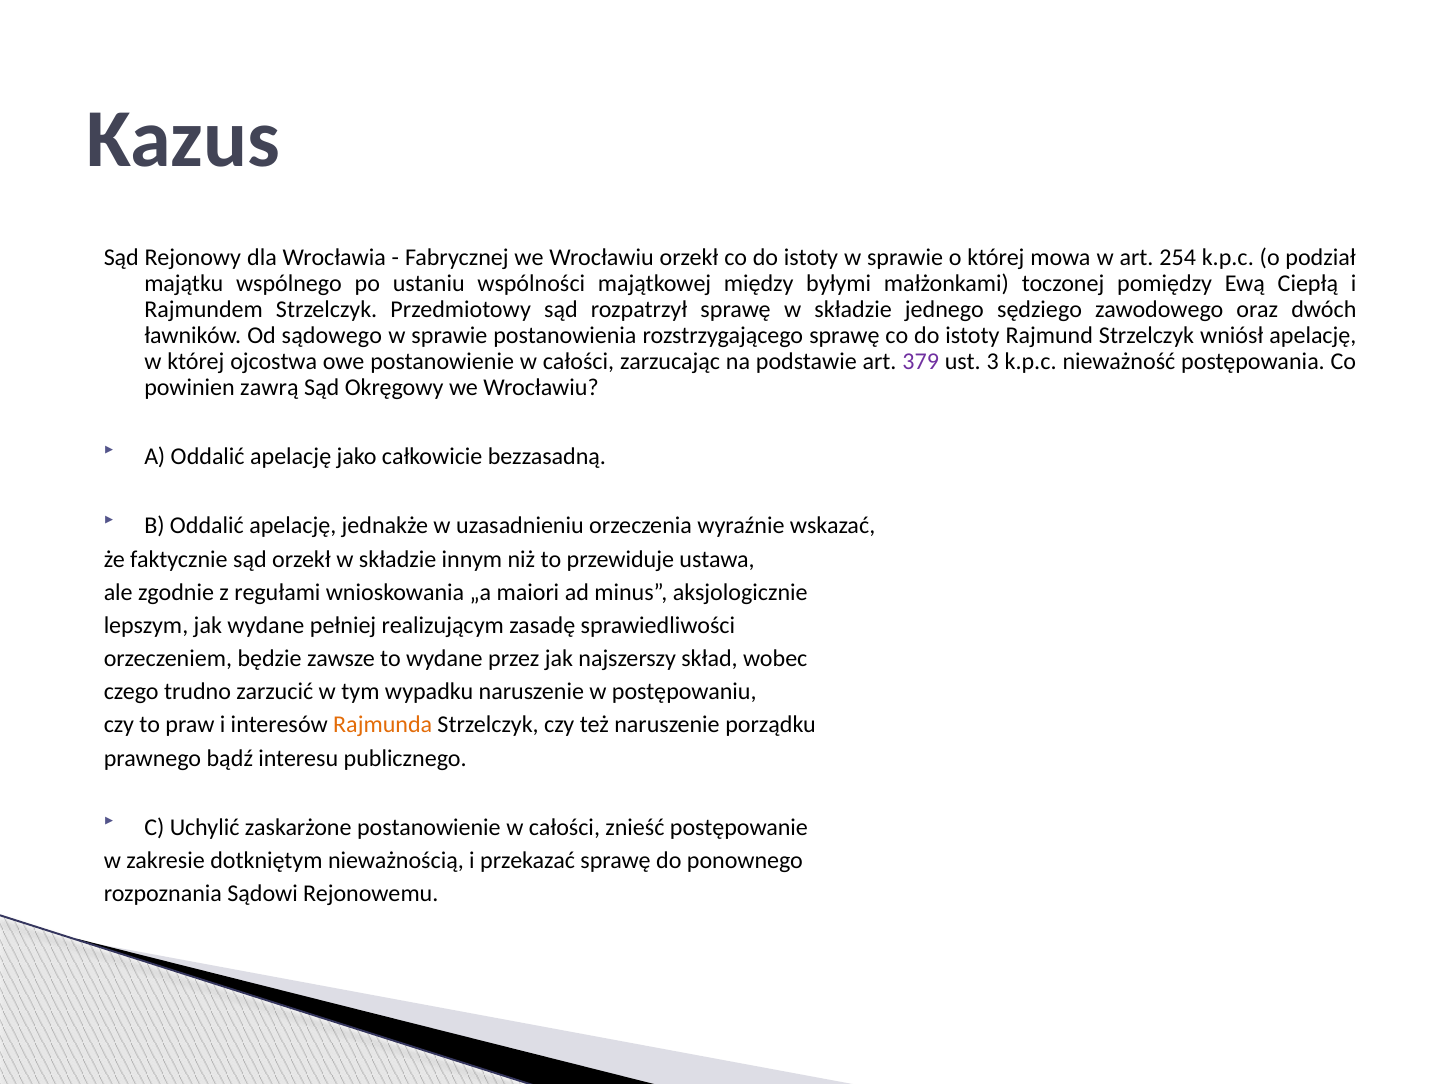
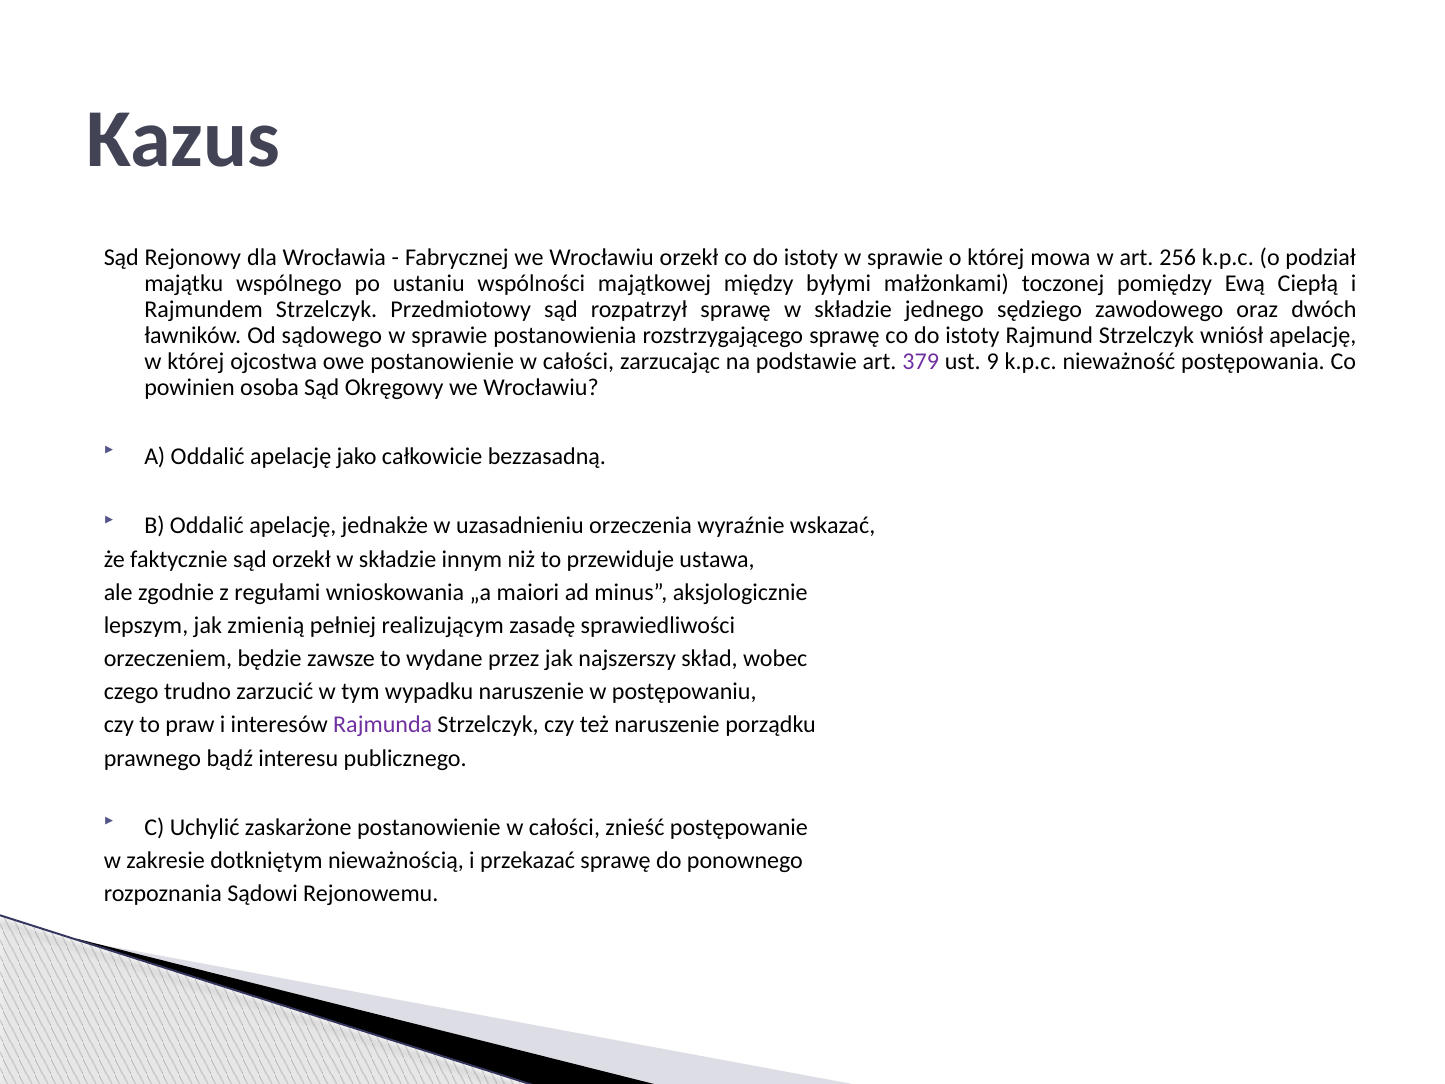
254: 254 -> 256
3: 3 -> 9
zawrą: zawrą -> osoba
jak wydane: wydane -> zmienią
Rajmunda colour: orange -> purple
